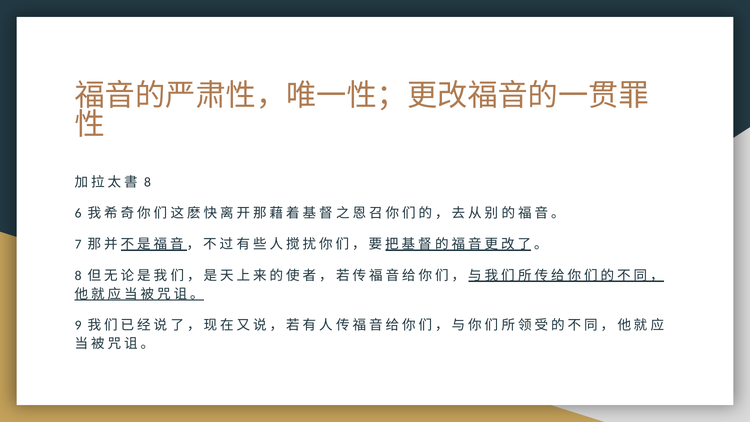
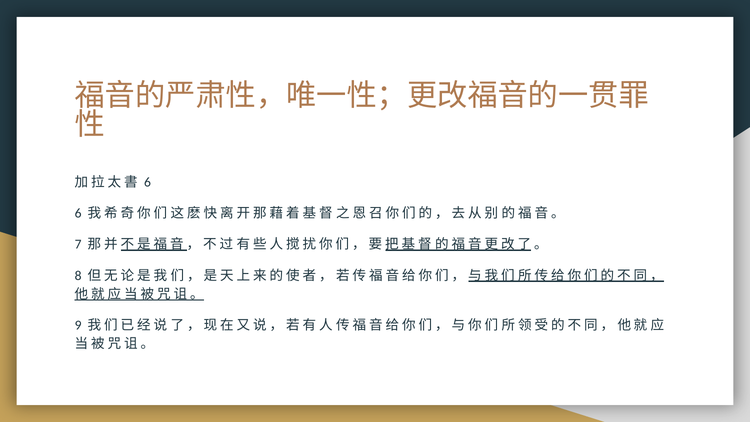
8 at (147, 182): 8 -> 6
